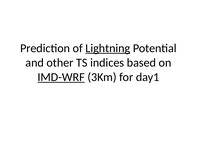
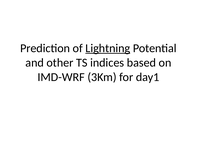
IMD-WRF underline: present -> none
